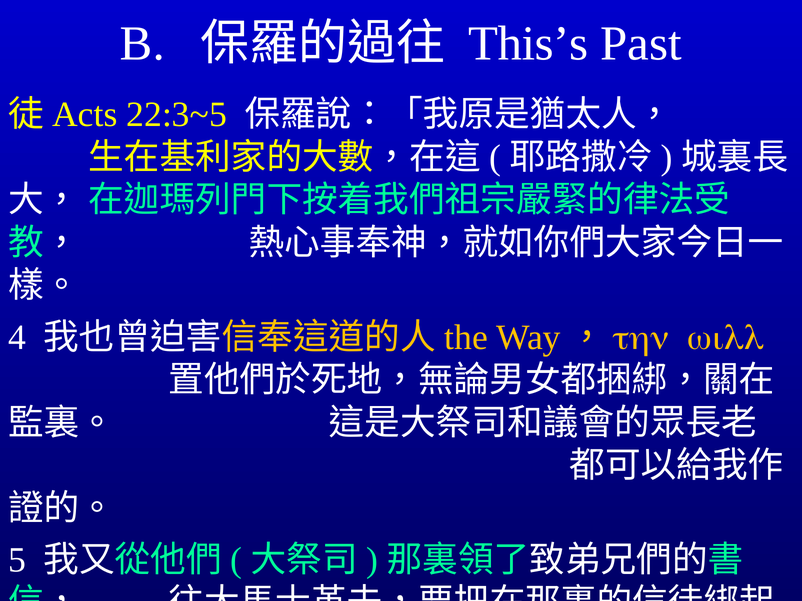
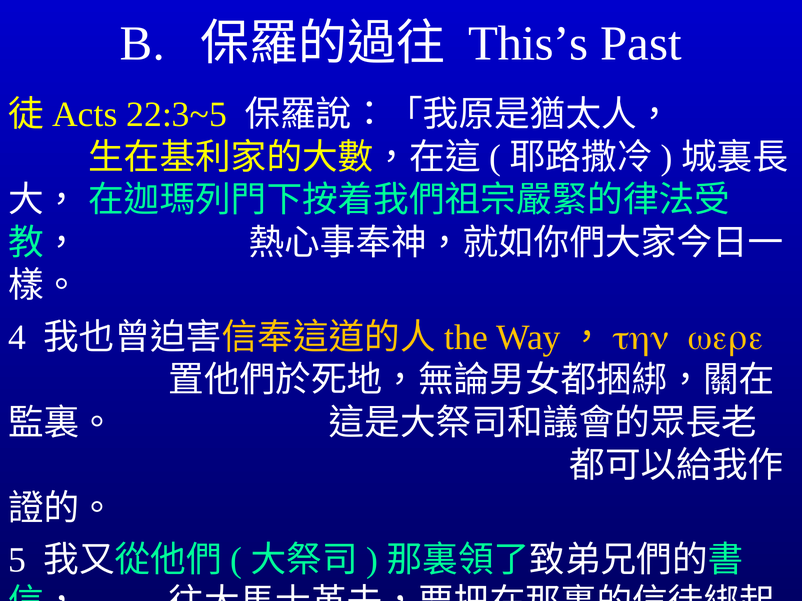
will: will -> were
